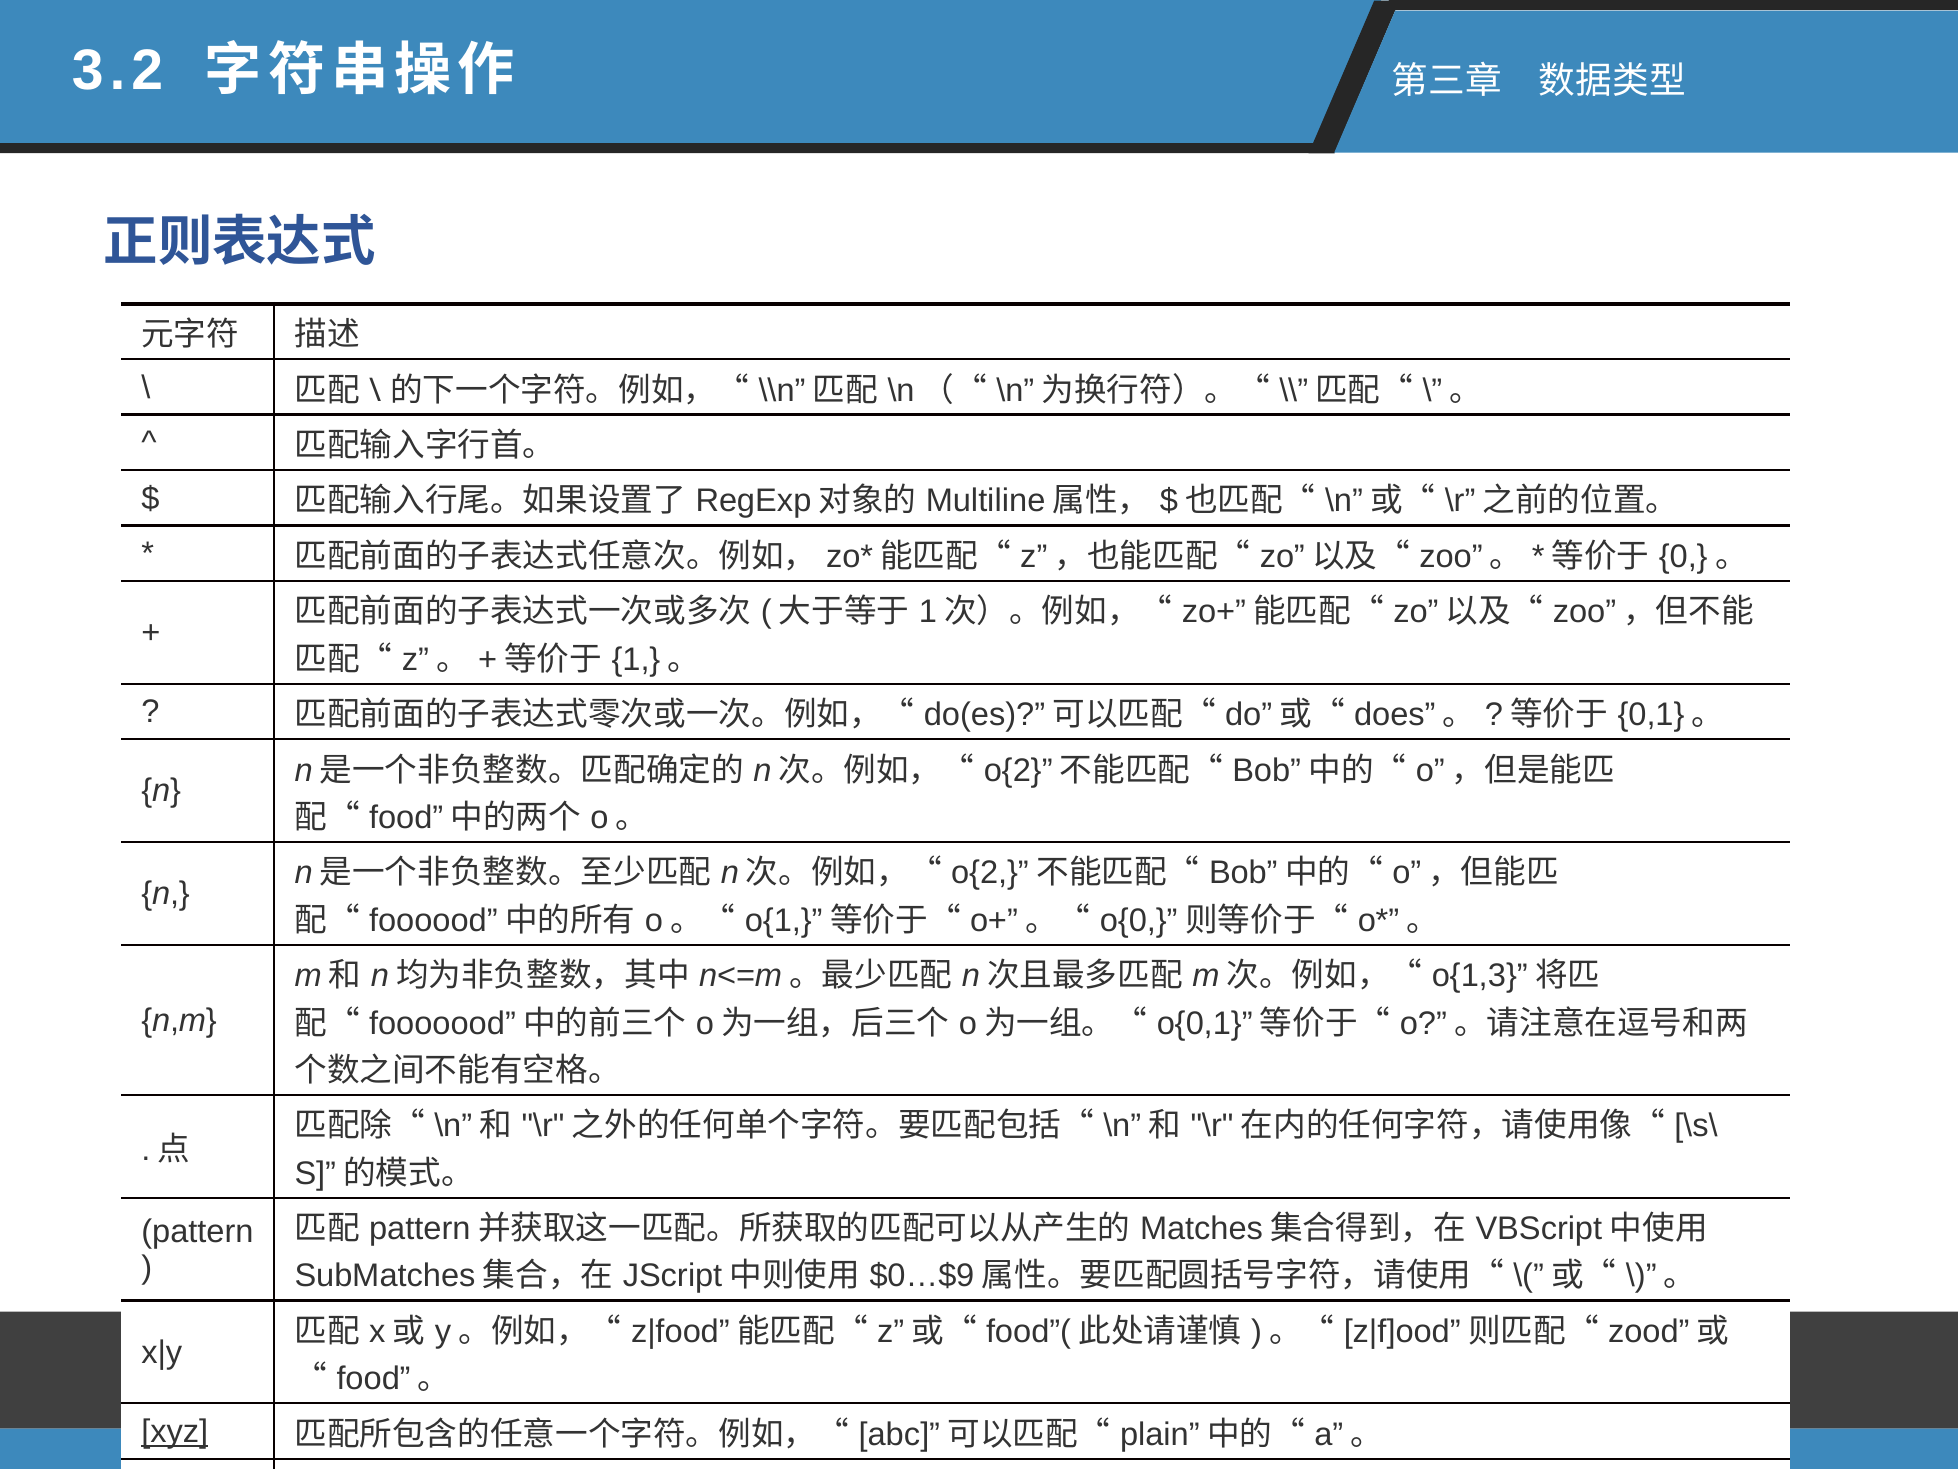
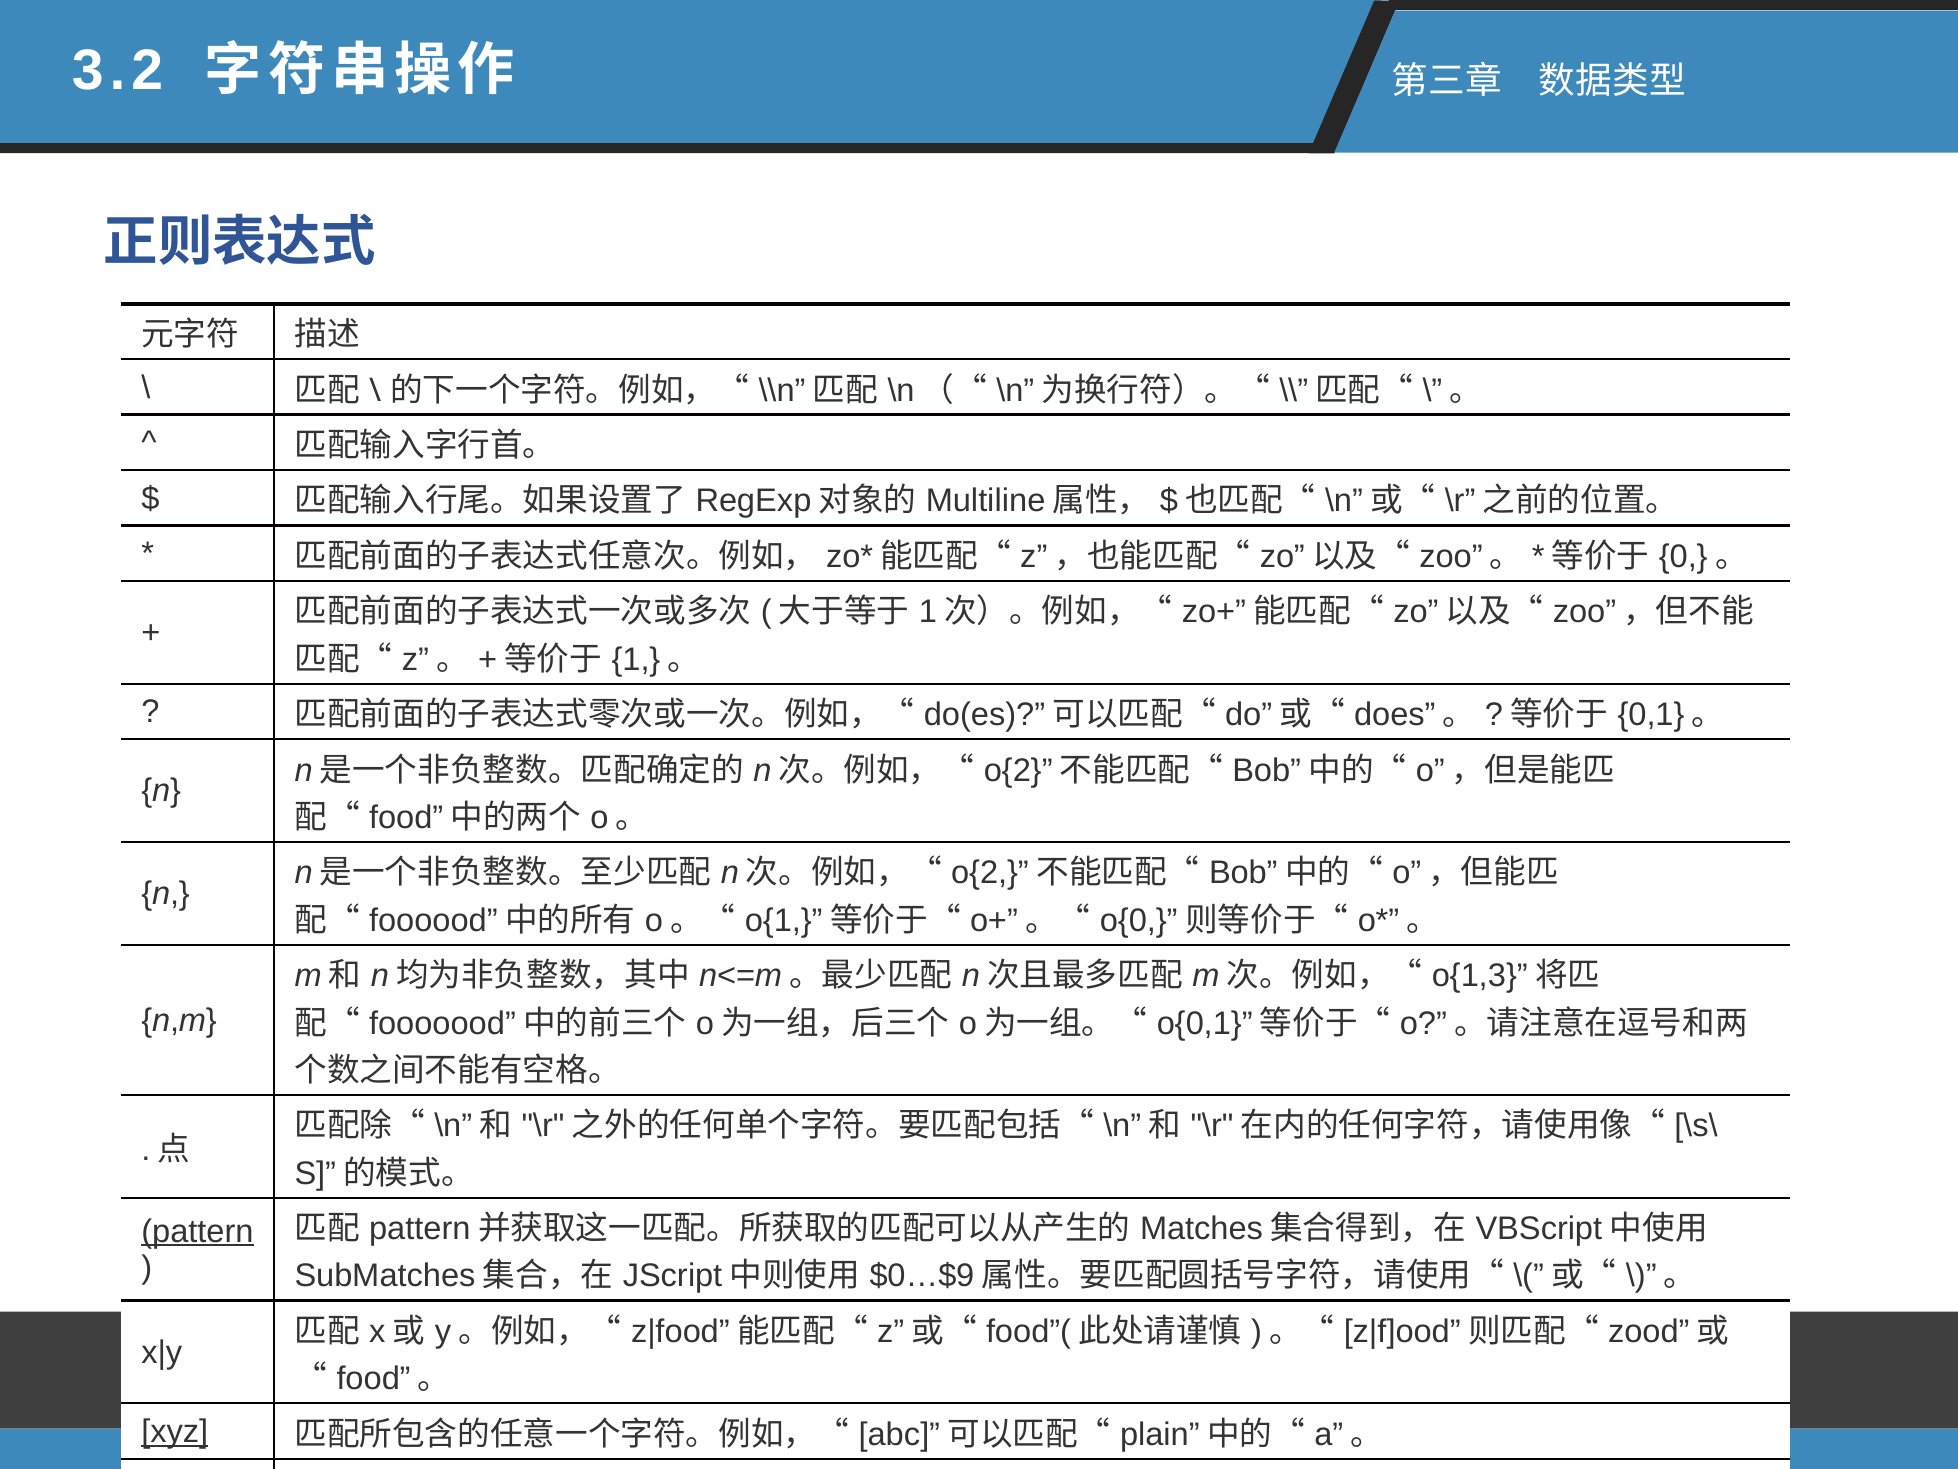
pattern underline: none -> present
